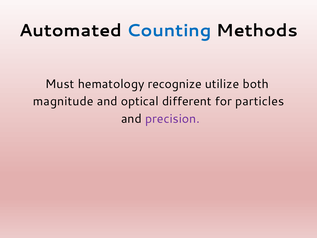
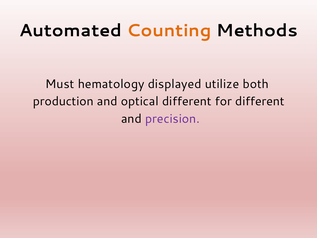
Counting colour: blue -> orange
recognize: recognize -> displayed
magnitude: magnitude -> production
for particles: particles -> different
